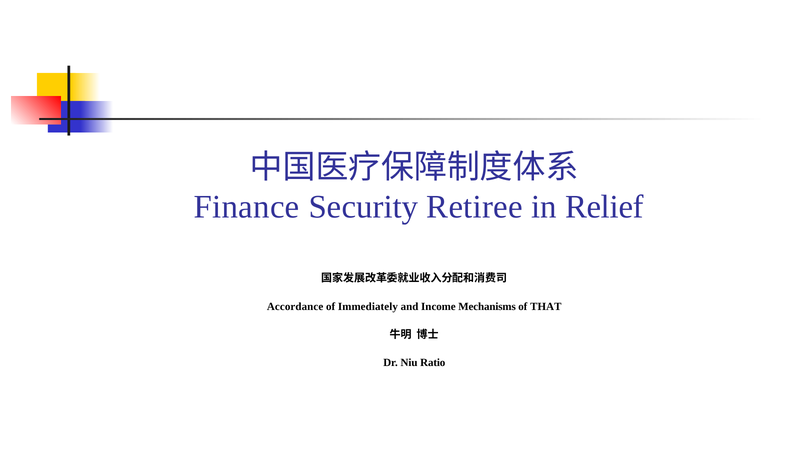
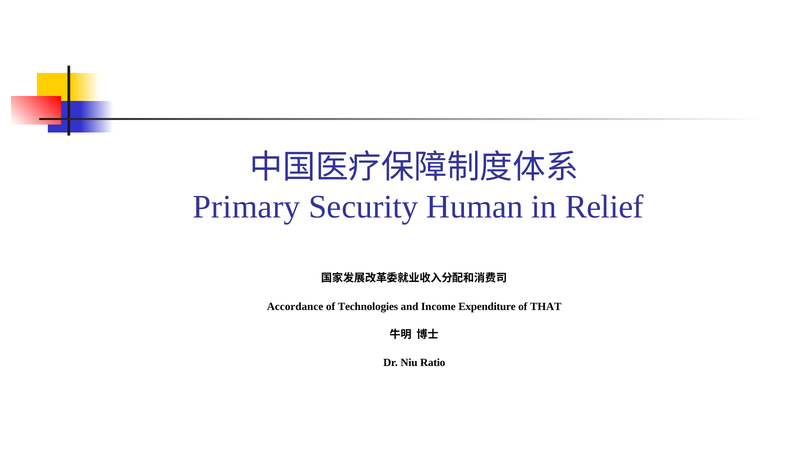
Finance: Finance -> Primary
Retiree: Retiree -> Human
Immediately: Immediately -> Technologies
Mechanisms: Mechanisms -> Expenditure
